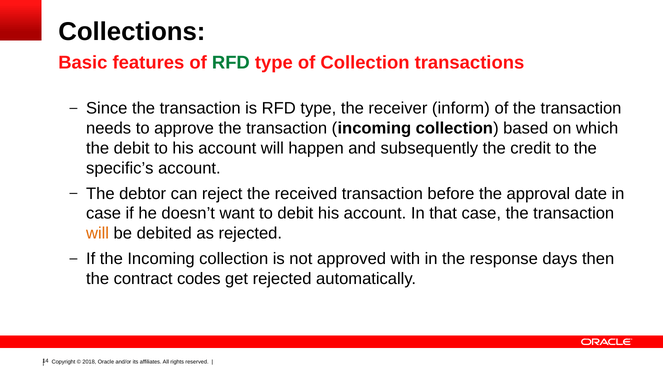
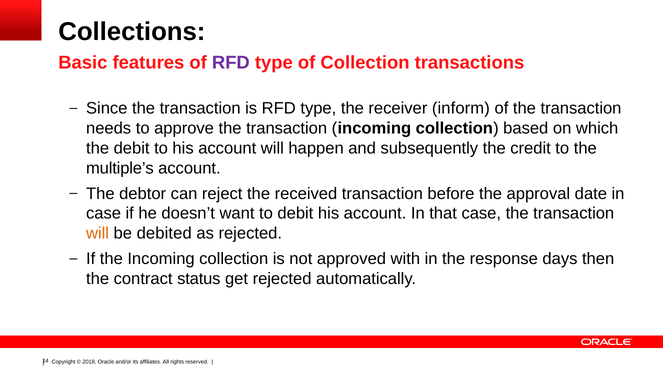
RFD at (231, 62) colour: green -> purple
specific’s: specific’s -> multiple’s
codes: codes -> status
